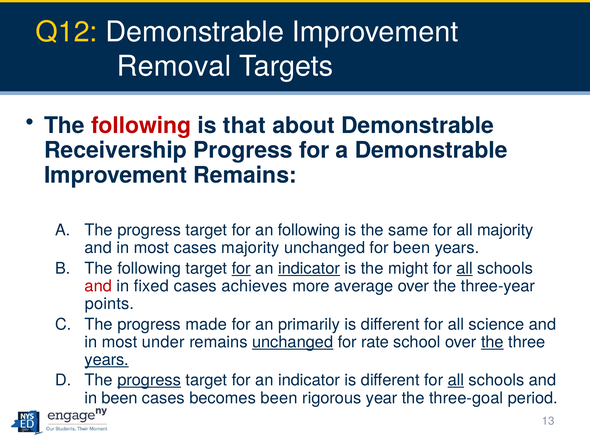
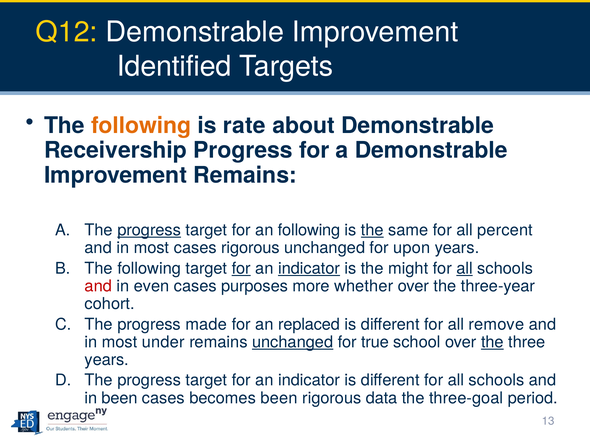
Removal: Removal -> Identified
following at (141, 126) colour: red -> orange
that: that -> rate
progress at (149, 230) underline: none -> present
the at (372, 230) underline: none -> present
all majority: majority -> percent
cases majority: majority -> rigorous
for been: been -> upon
fixed: fixed -> even
achieves: achieves -> purposes
average: average -> whether
points: points -> cohort
primarily: primarily -> replaced
science: science -> remove
rate: rate -> true
years at (107, 360) underline: present -> none
progress at (149, 381) underline: present -> none
all at (456, 381) underline: present -> none
year: year -> data
